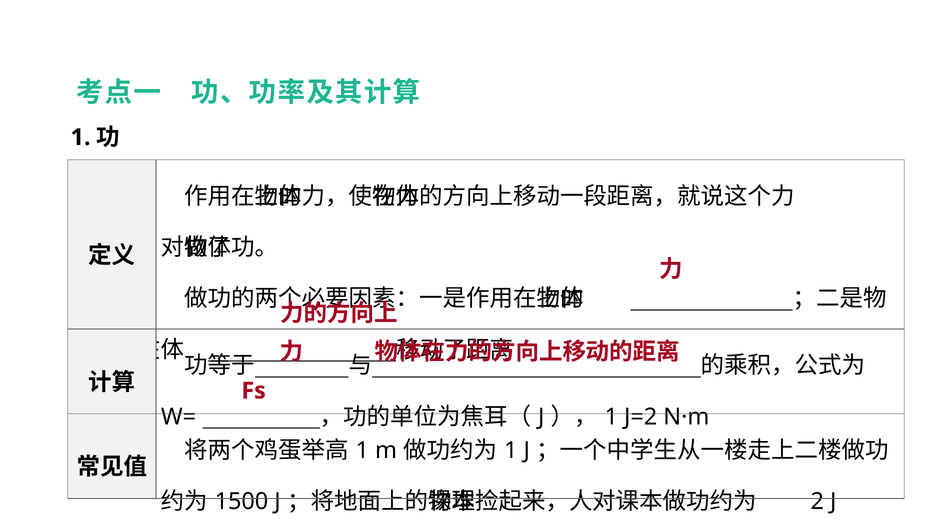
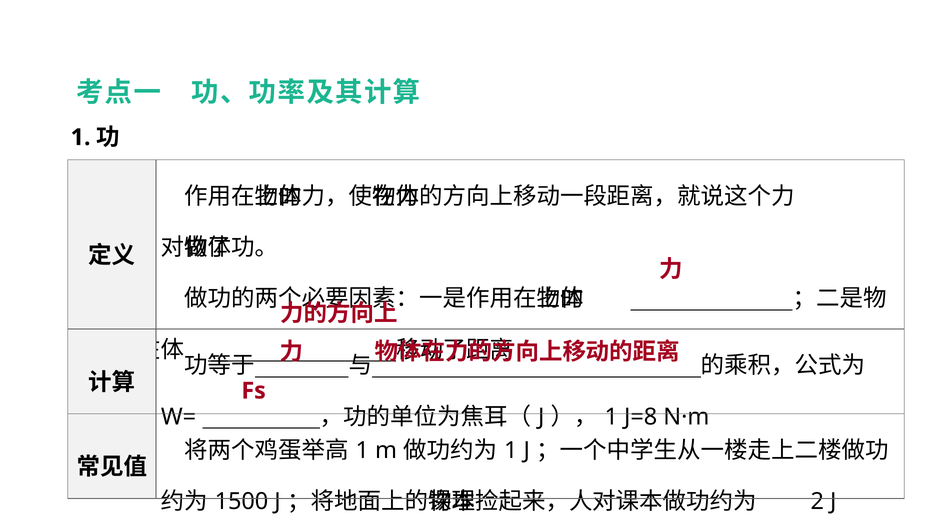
J=2: J=2 -> J=8
